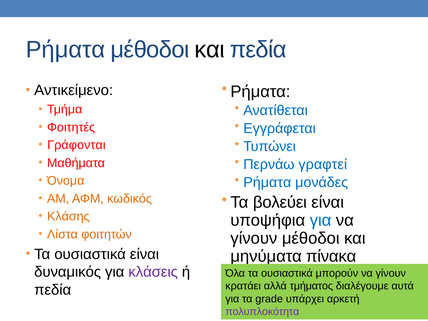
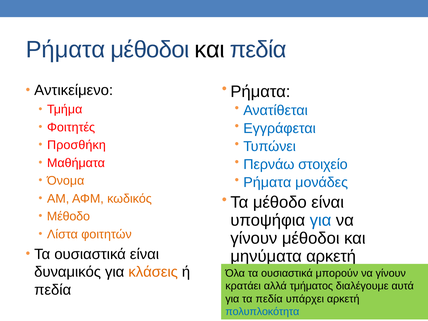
Γράφονται: Γράφονται -> Προσθήκη
γραφτεί: γραφτεί -> στοιχείο
Τα βολεύει: βολεύει -> μέθοδο
Κλάσης at (68, 216): Κλάσης -> Μέθοδο
μηνύματα πίνακα: πίνακα -> αρκετή
κλάσεις colour: purple -> orange
τα grade: grade -> πεδία
πολυπλοκότητα colour: purple -> blue
